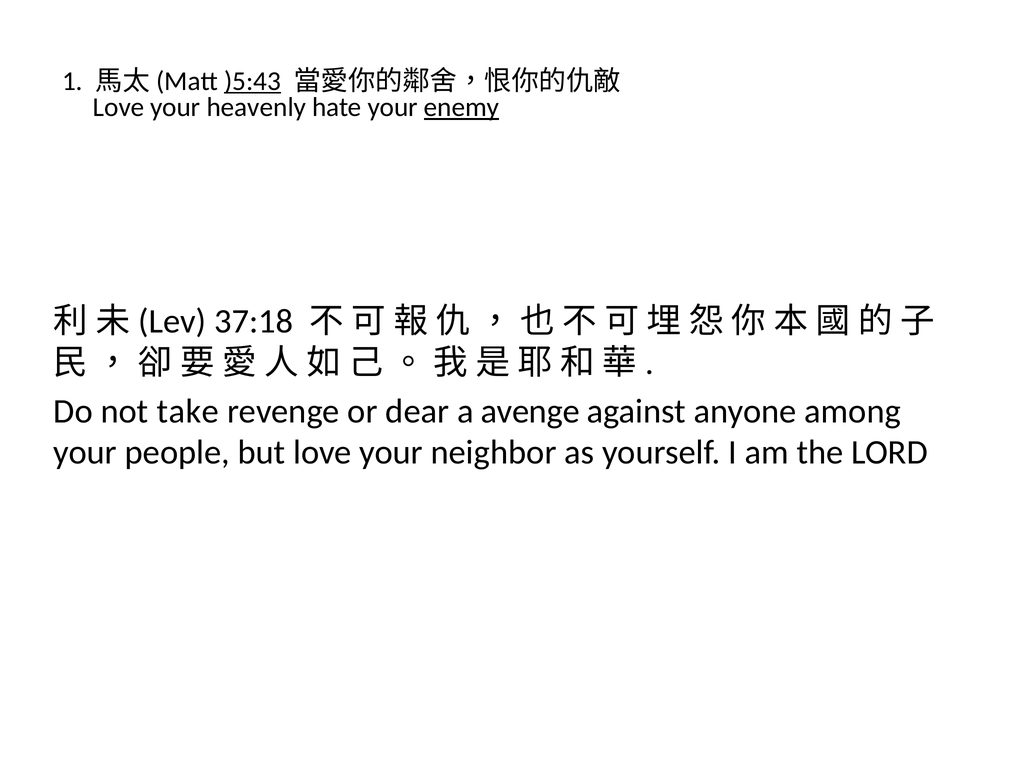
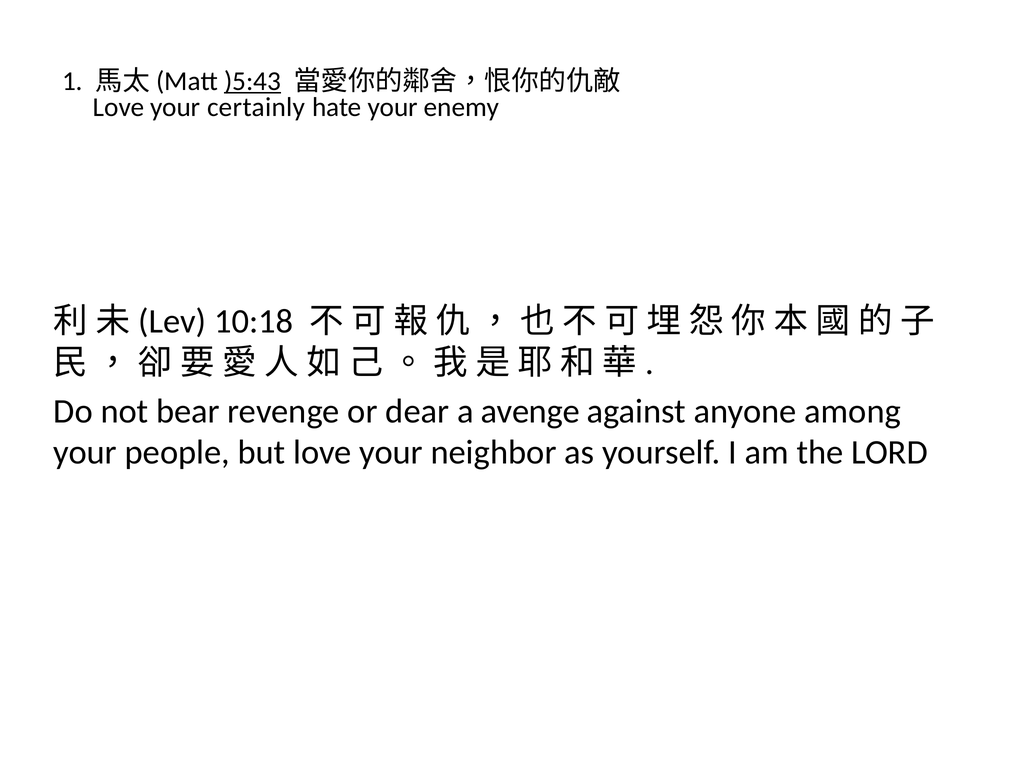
heavenly: heavenly -> certainly
enemy underline: present -> none
37:18: 37:18 -> 10:18
take: take -> bear
